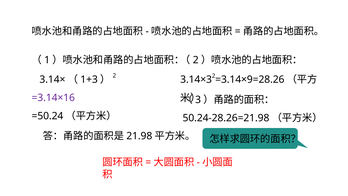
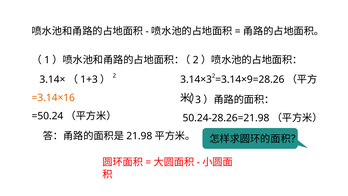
=3.14×16 colour: purple -> orange
